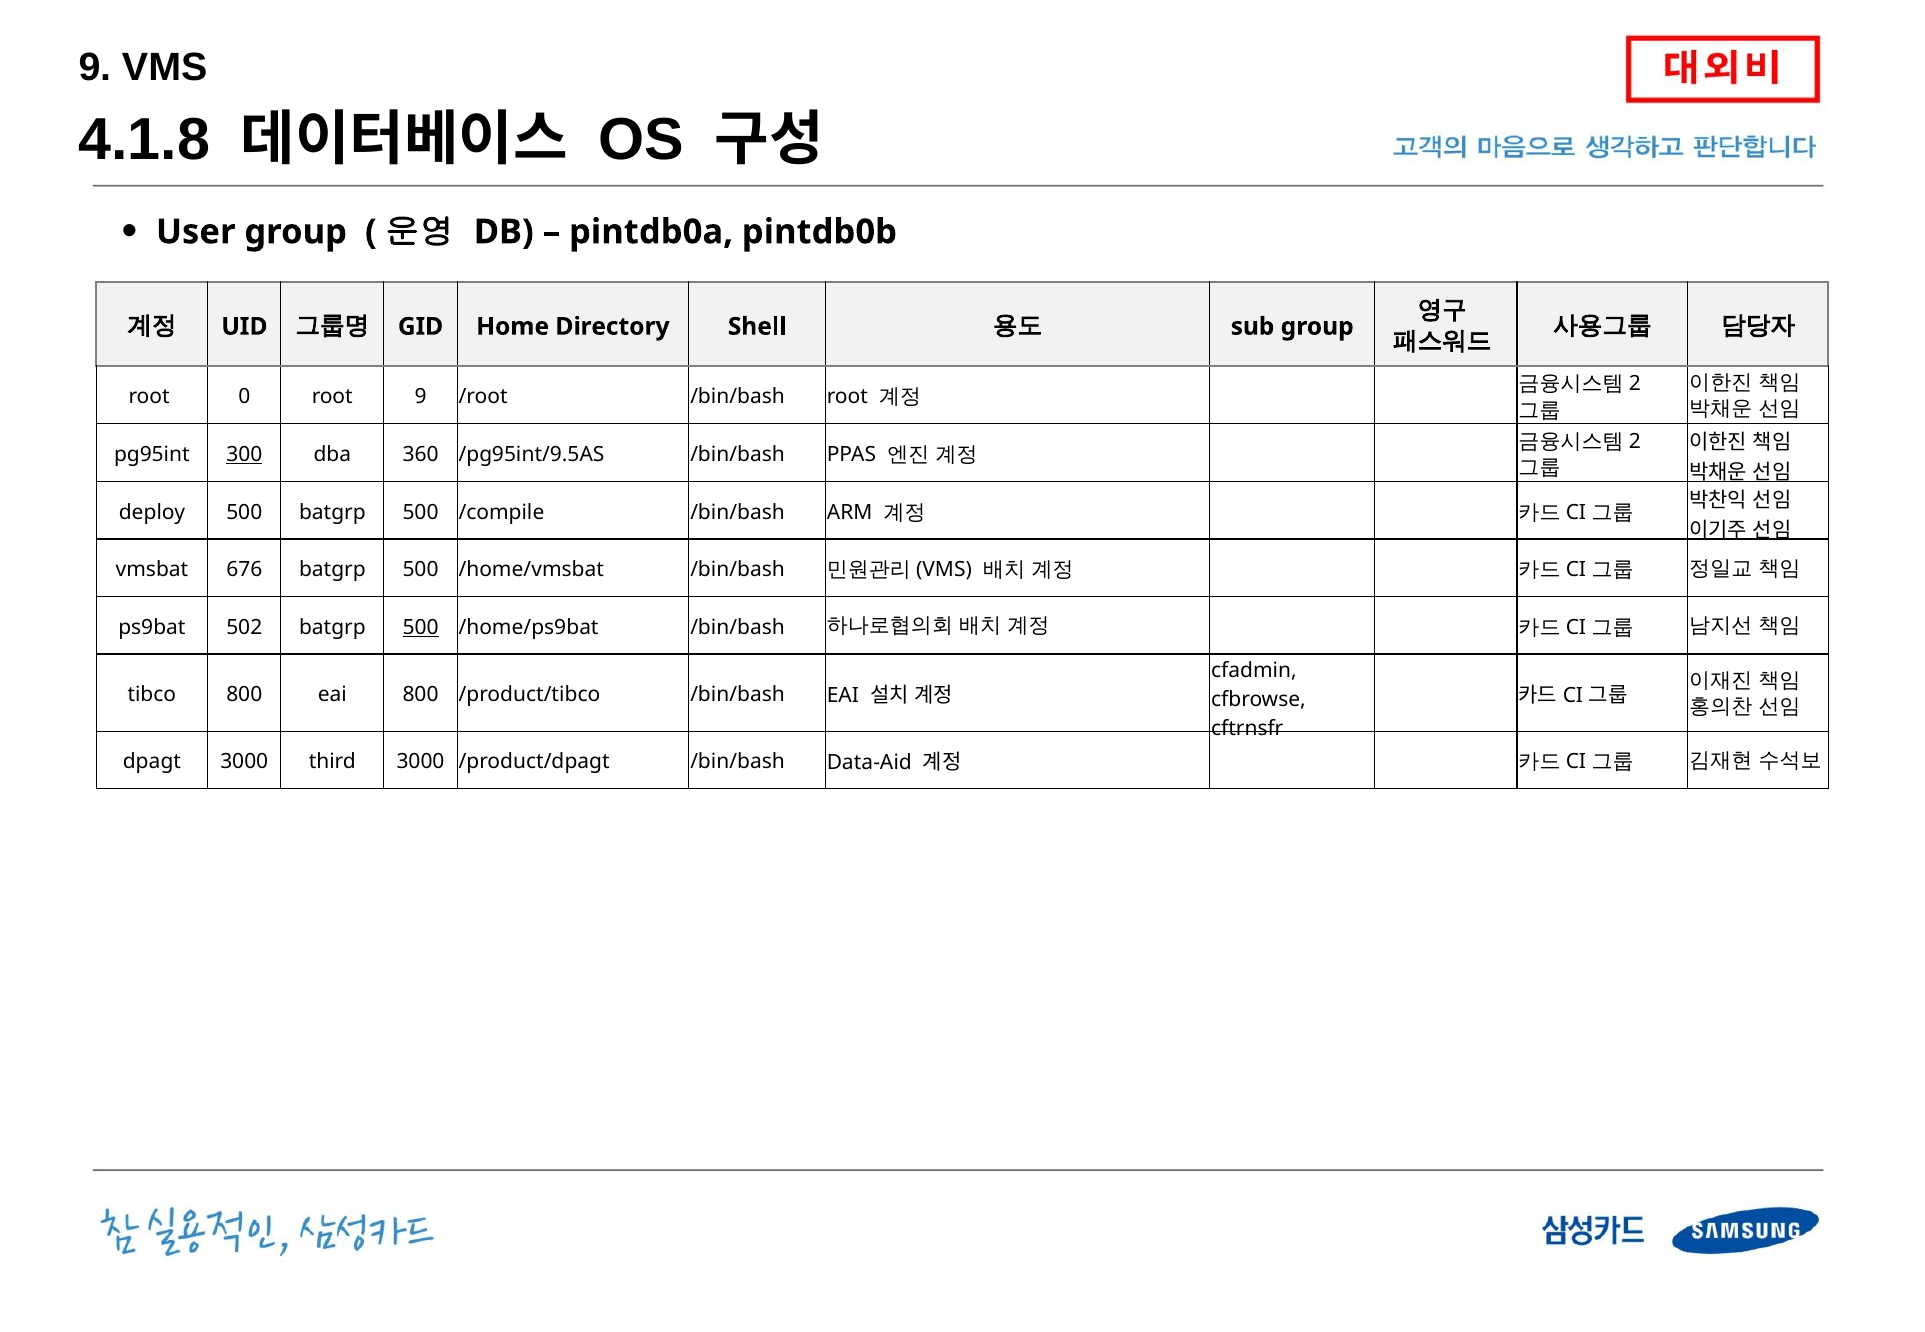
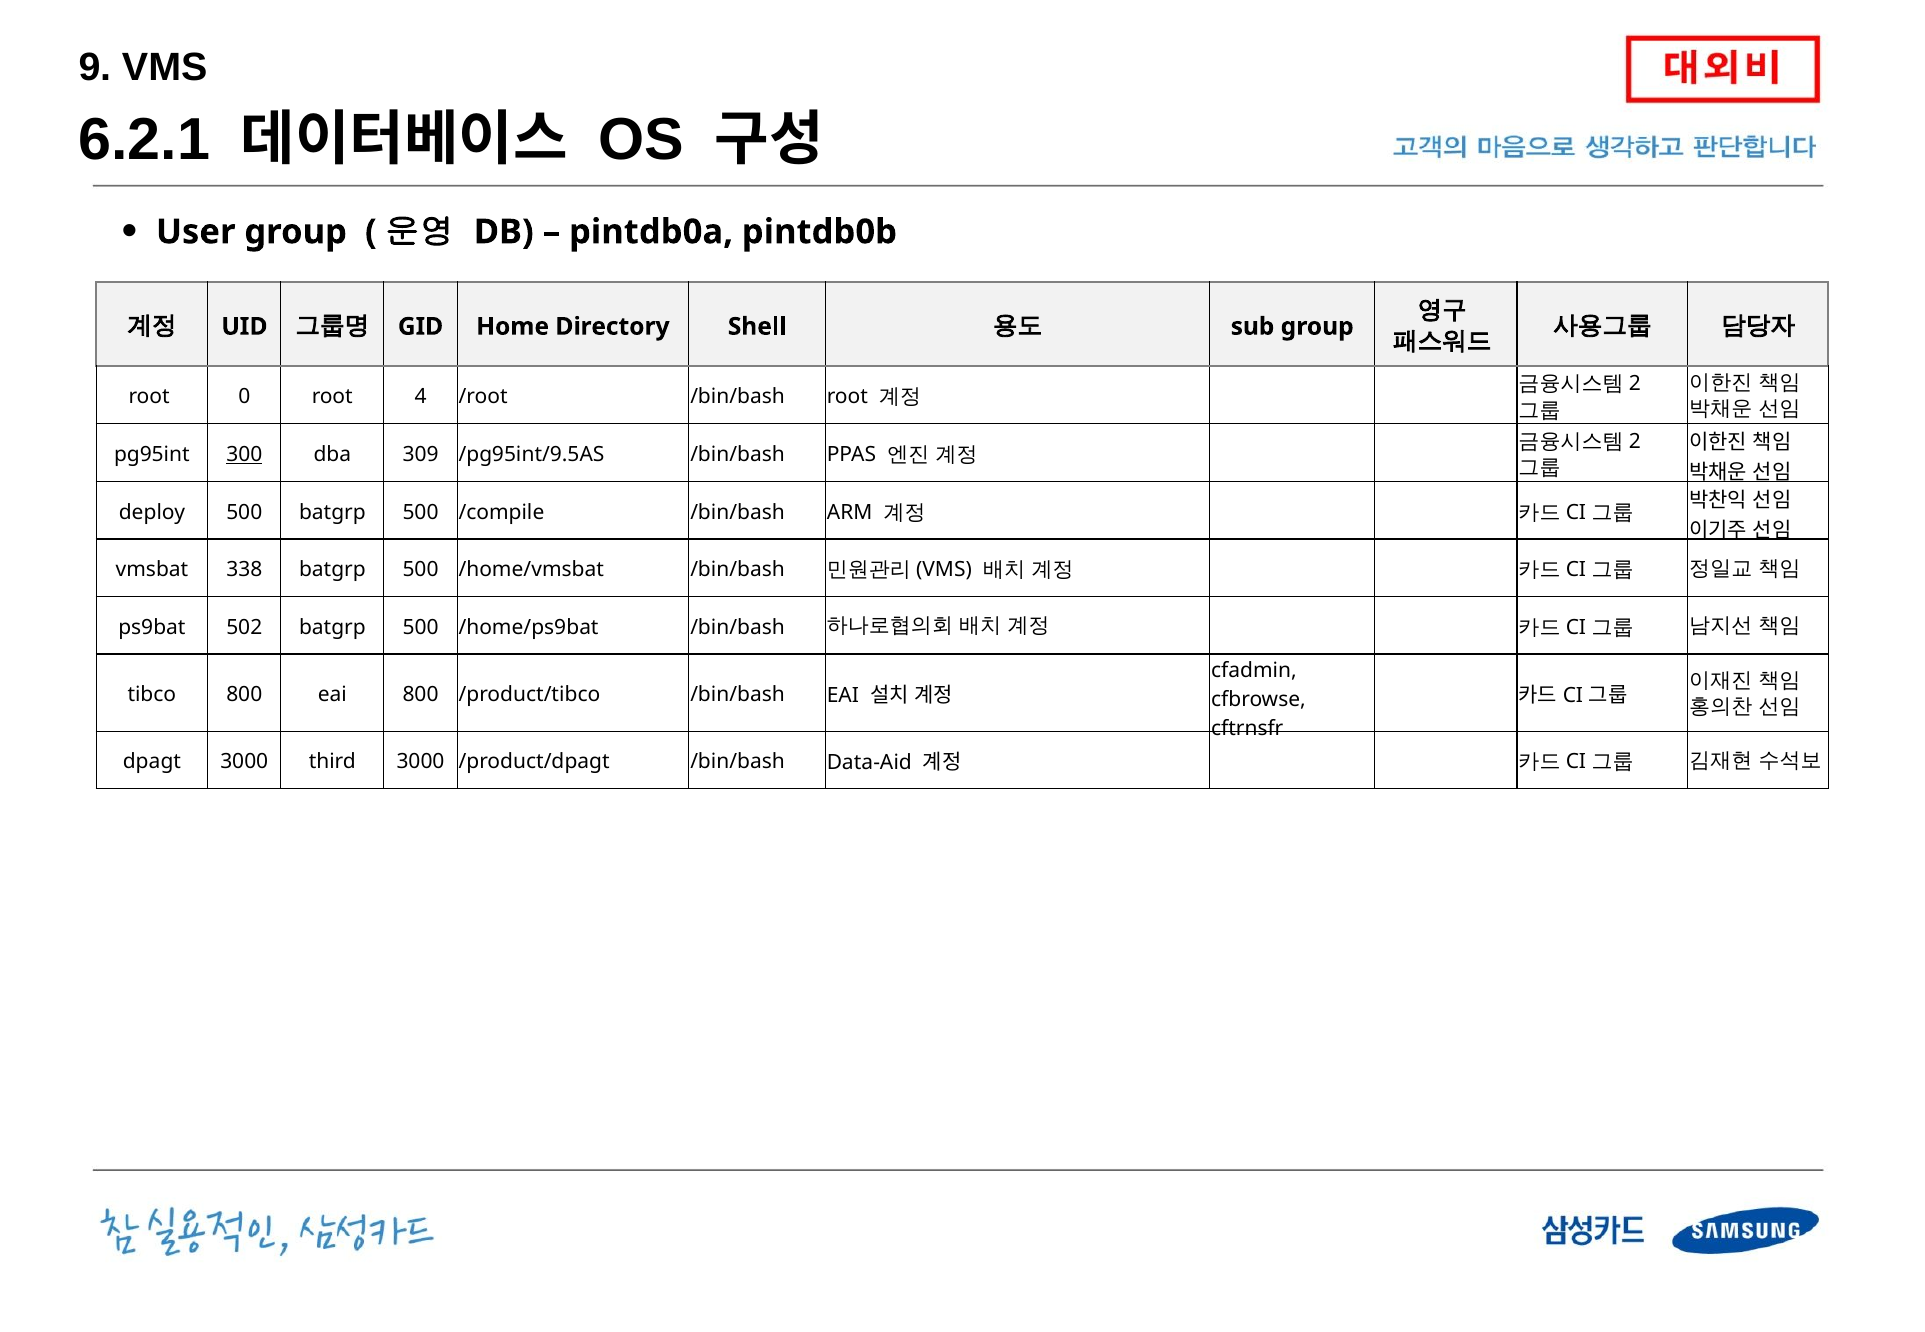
4.1.8: 4.1.8 -> 6.2.1
root 9: 9 -> 4
360: 360 -> 309
676: 676 -> 338
500 at (421, 628) underline: present -> none
